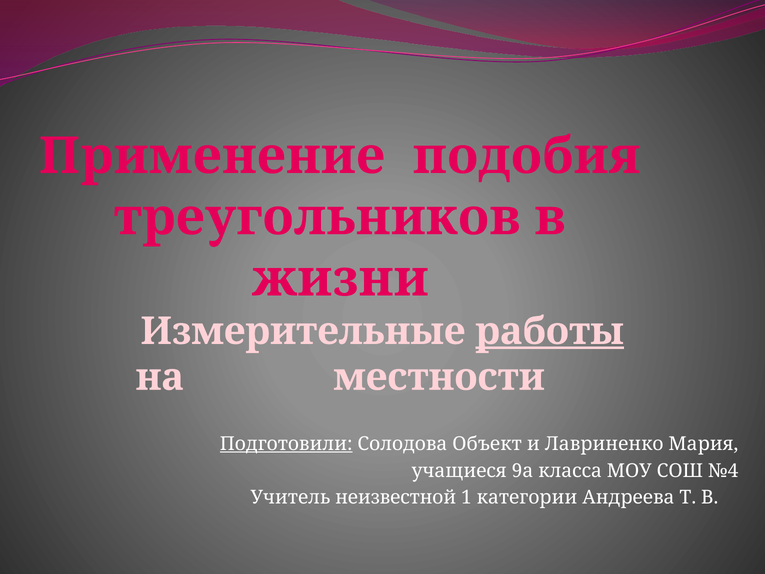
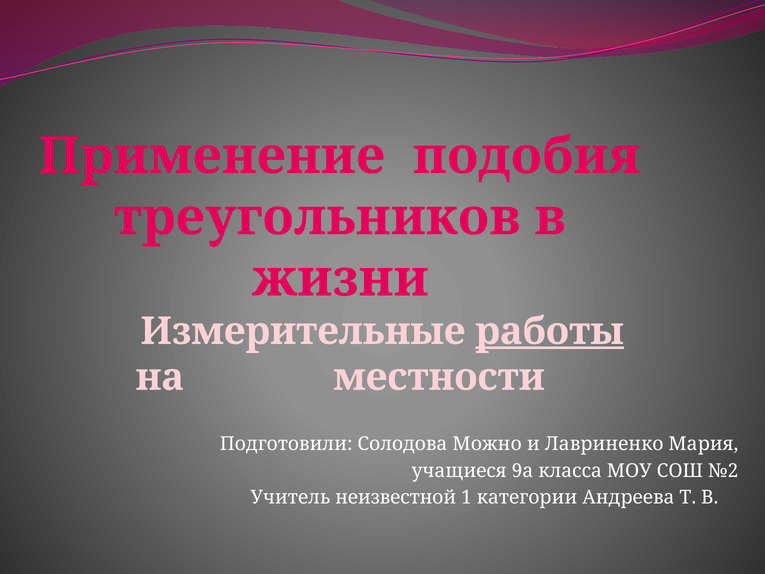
Подготовили underline: present -> none
Объект: Объект -> Можно
№4: №4 -> №2
